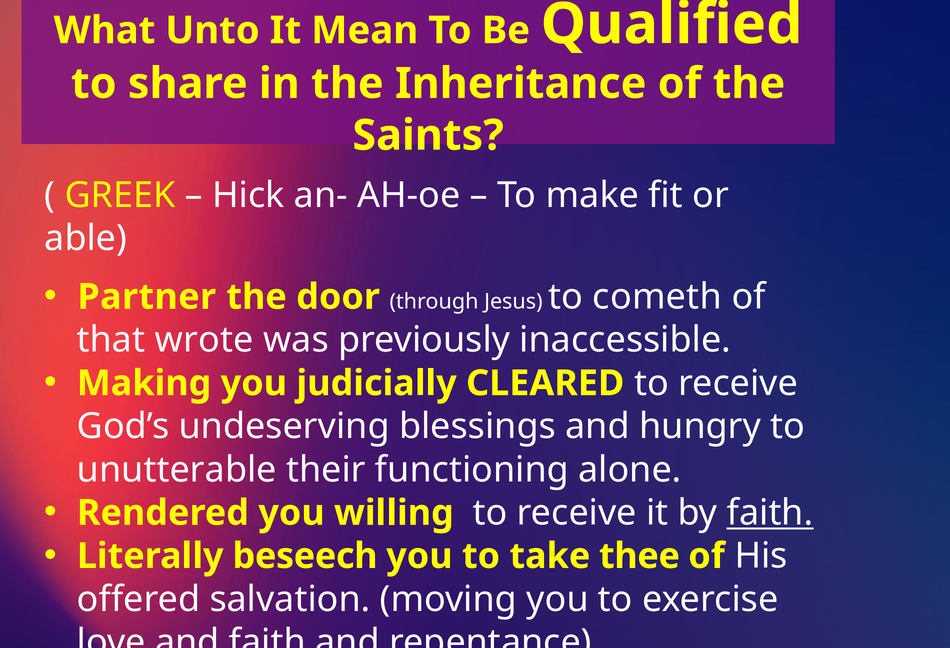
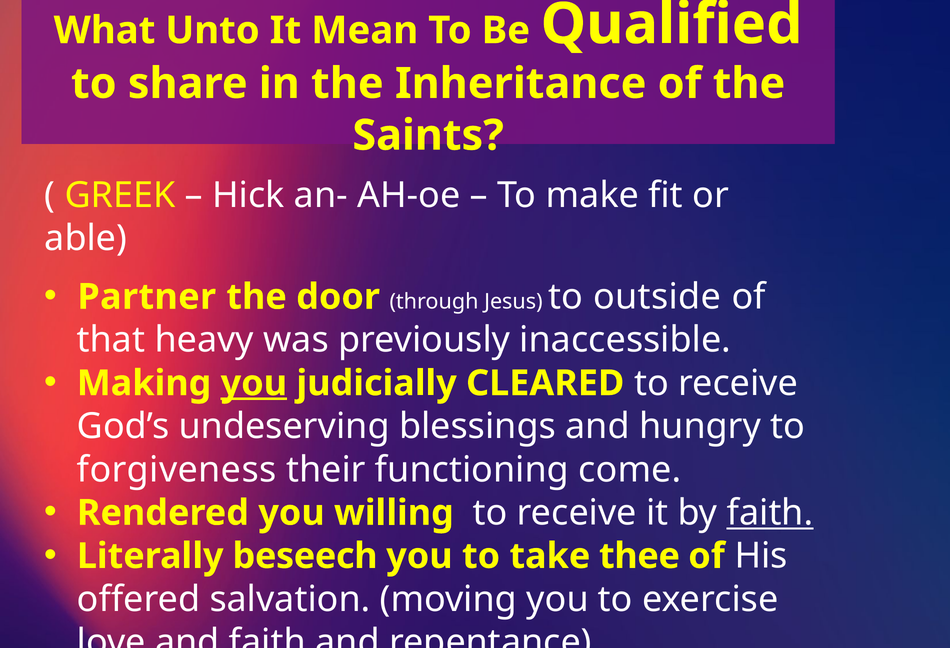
cometh: cometh -> outside
wrote: wrote -> heavy
you at (254, 383) underline: none -> present
unutterable: unutterable -> forgiveness
alone: alone -> come
